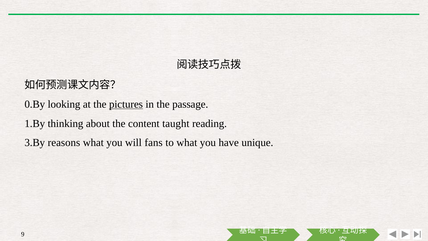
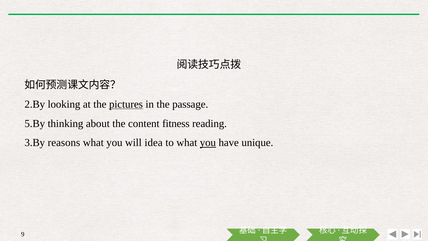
0.By: 0.By -> 2.By
1.By: 1.By -> 5.By
taught: taught -> fitness
fans: fans -> idea
you at (208, 143) underline: none -> present
